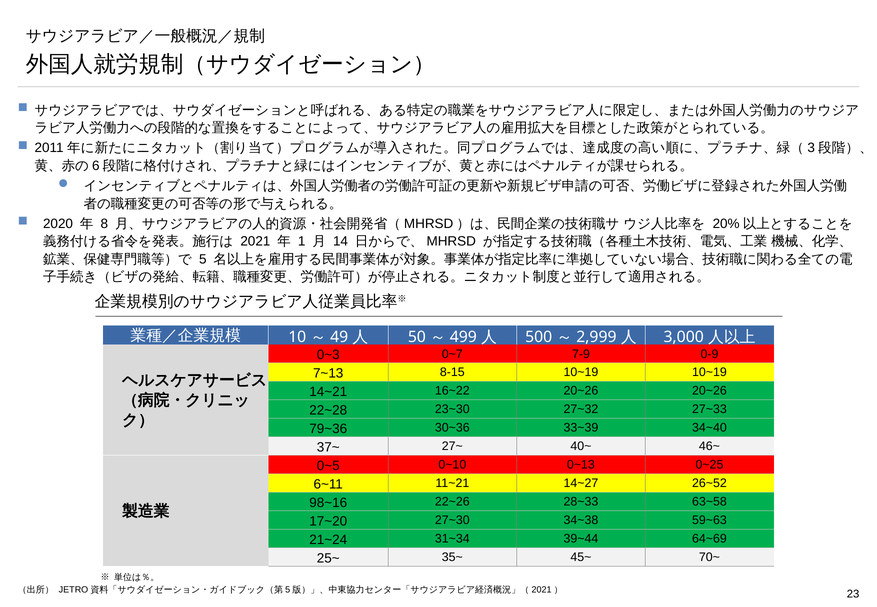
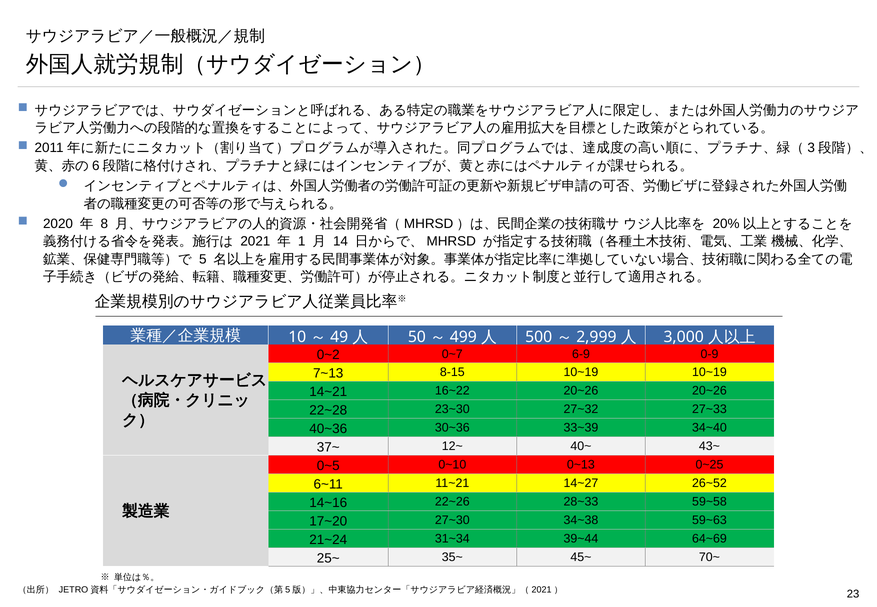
0~3: 0~3 -> 0~2
7-9: 7-9 -> 6-9
79~36: 79~36 -> 40~36
27~: 27~ -> 12~
46~: 46~ -> 43~
98~16: 98~16 -> 14~16
63~58: 63~58 -> 59~58
